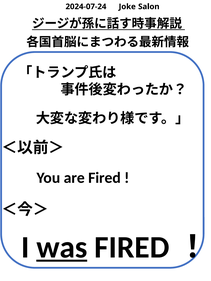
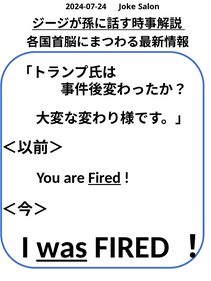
Fired underline: none -> present
